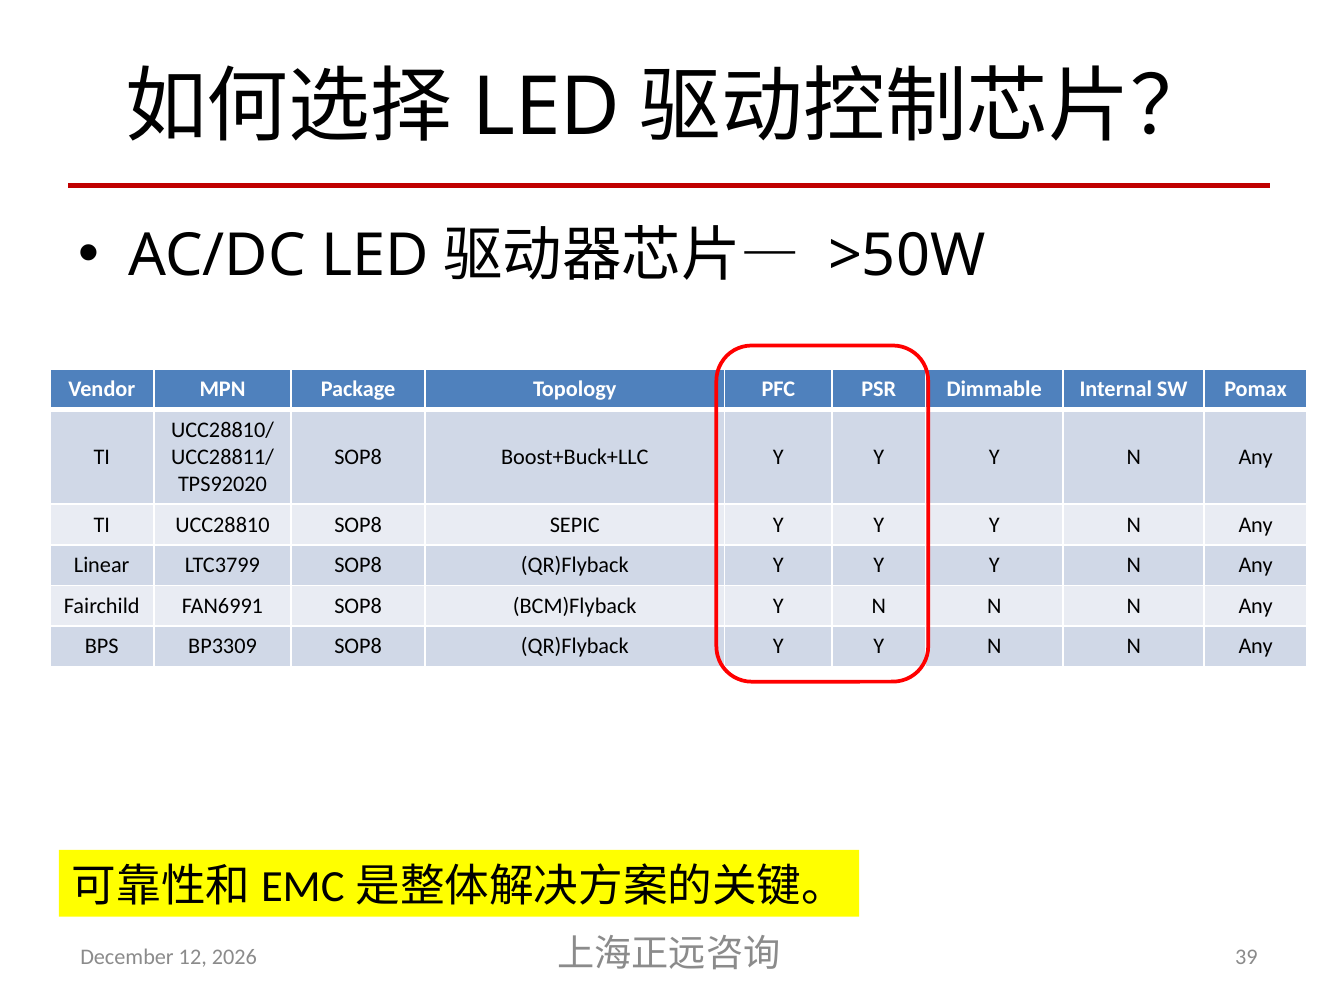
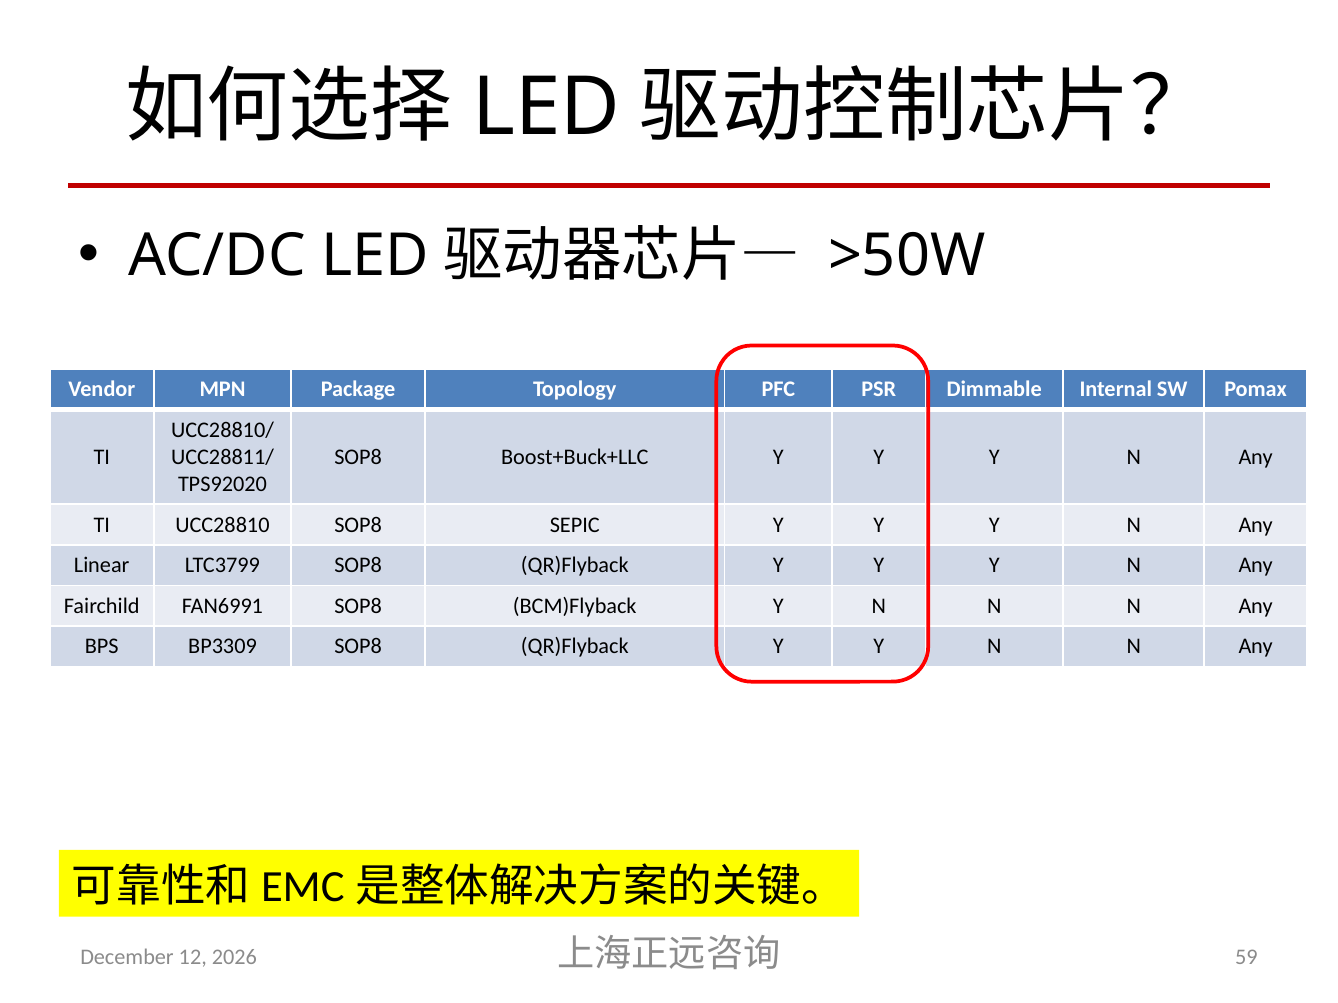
39: 39 -> 59
